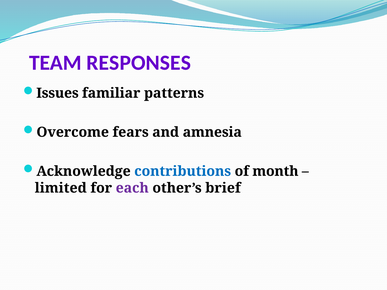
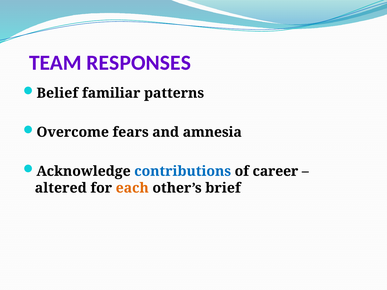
Issues: Issues -> Belief
month: month -> career
limited: limited -> altered
each colour: purple -> orange
